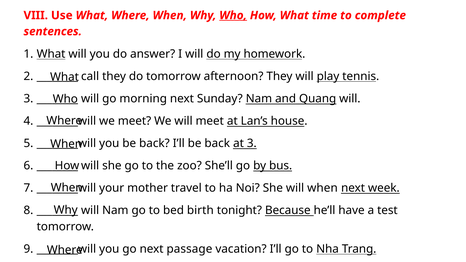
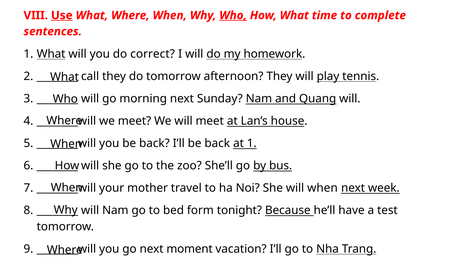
Use underline: none -> present
answer: answer -> correct
at 3: 3 -> 1
birth: birth -> form
passage: passage -> moment
